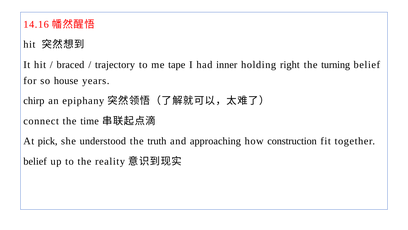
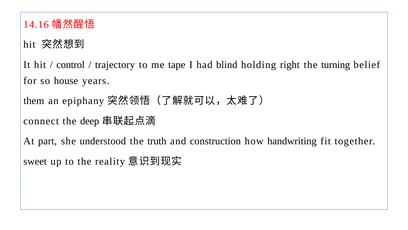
braced: braced -> control
inner: inner -> blind
chirp: chirp -> them
time: time -> deep
pick: pick -> part
approaching: approaching -> construction
construction: construction -> handwriting
belief at (35, 161): belief -> sweet
